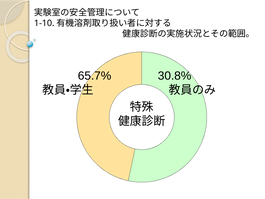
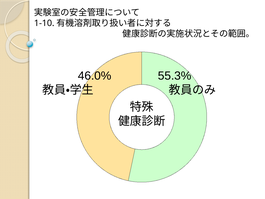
65.7%: 65.7% -> 46.0%
30.8%: 30.8% -> 55.3%
